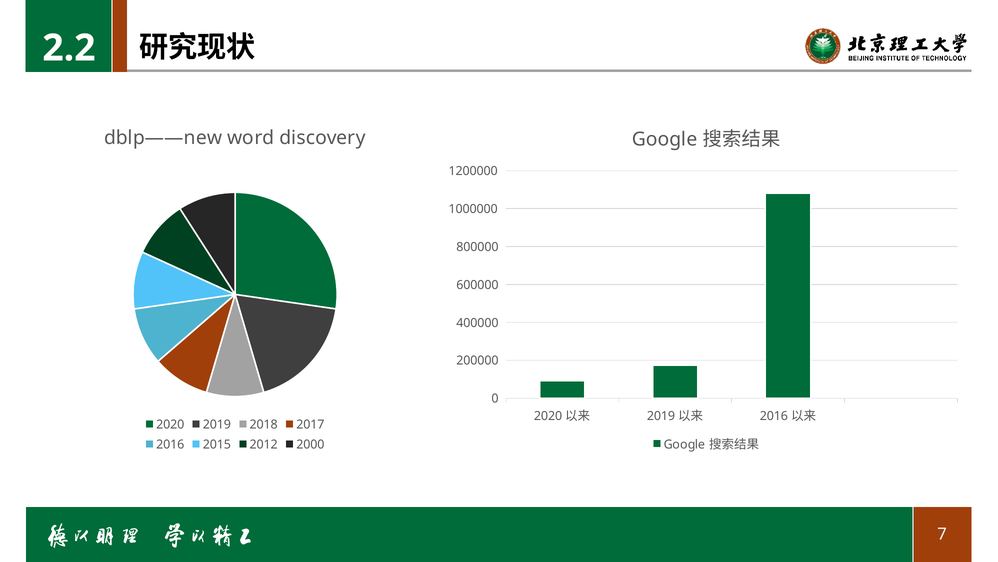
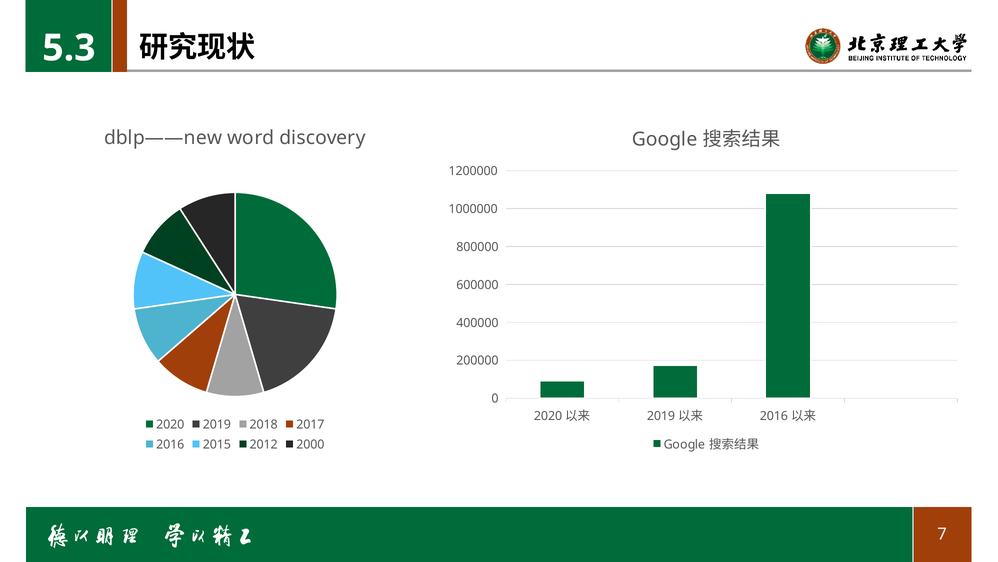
2.2: 2.2 -> 5.3
